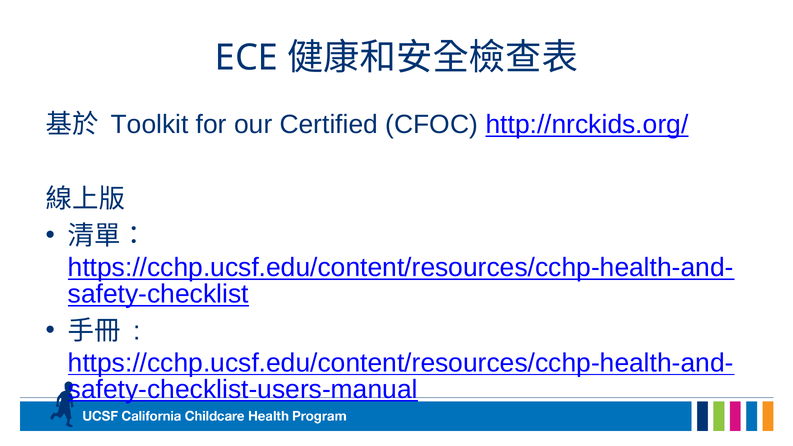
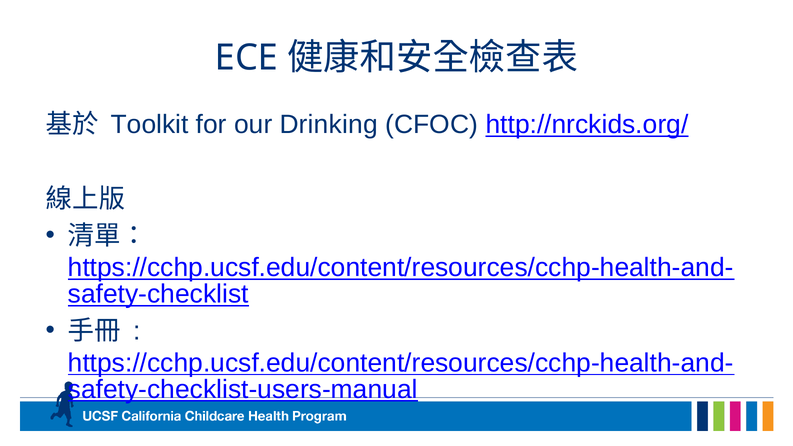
Certified: Certified -> Drinking
